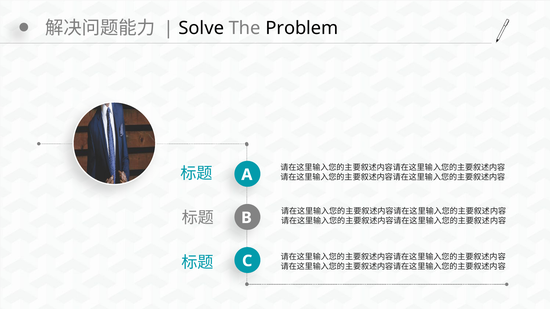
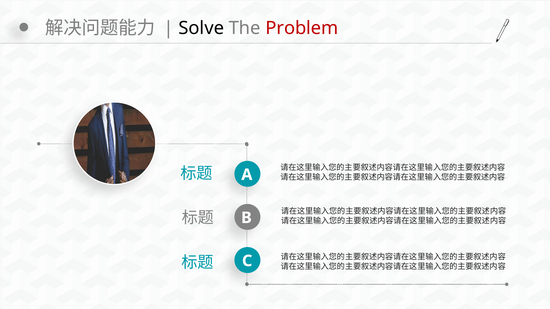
Problem colour: black -> red
